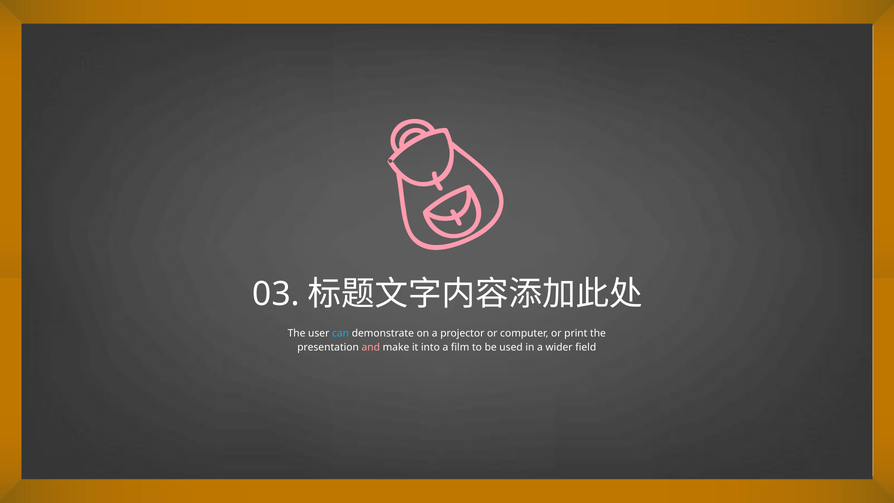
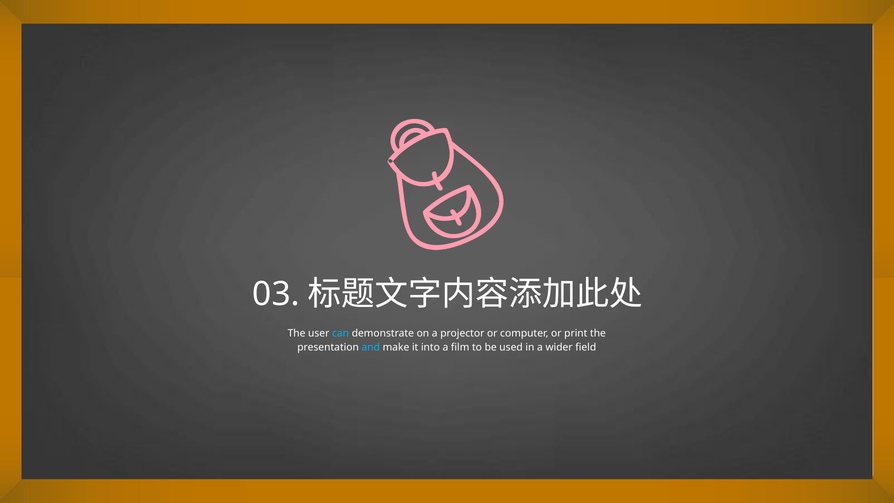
and colour: pink -> light blue
